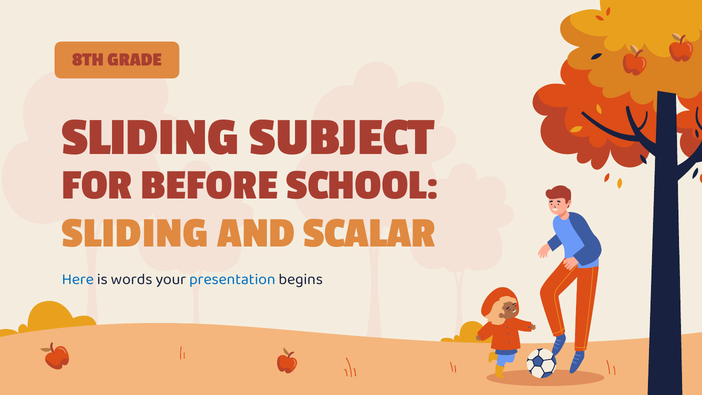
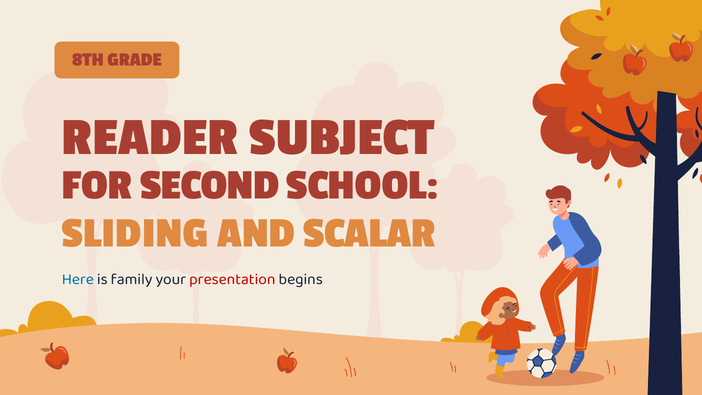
SLIDING at (151, 136): SLIDING -> READER
BEFORE: BEFORE -> SECOND
words: words -> family
presentation colour: blue -> red
